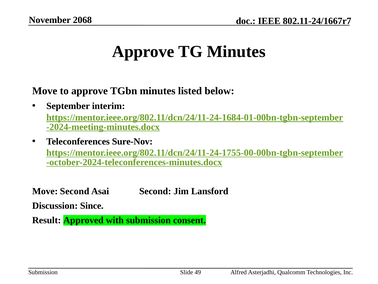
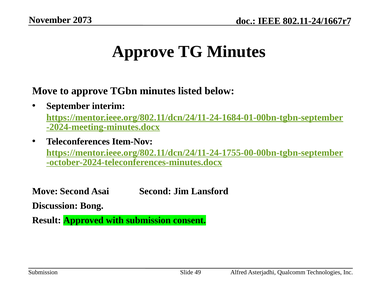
2068: 2068 -> 2073
Sure-Nov: Sure-Nov -> Item-Nov
Since: Since -> Bong
